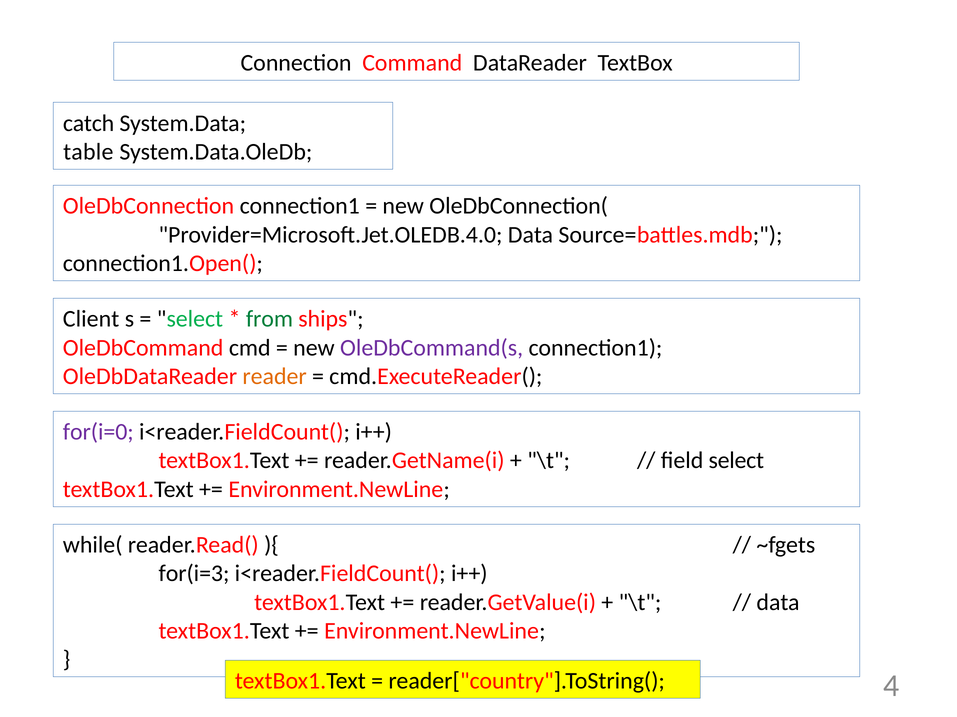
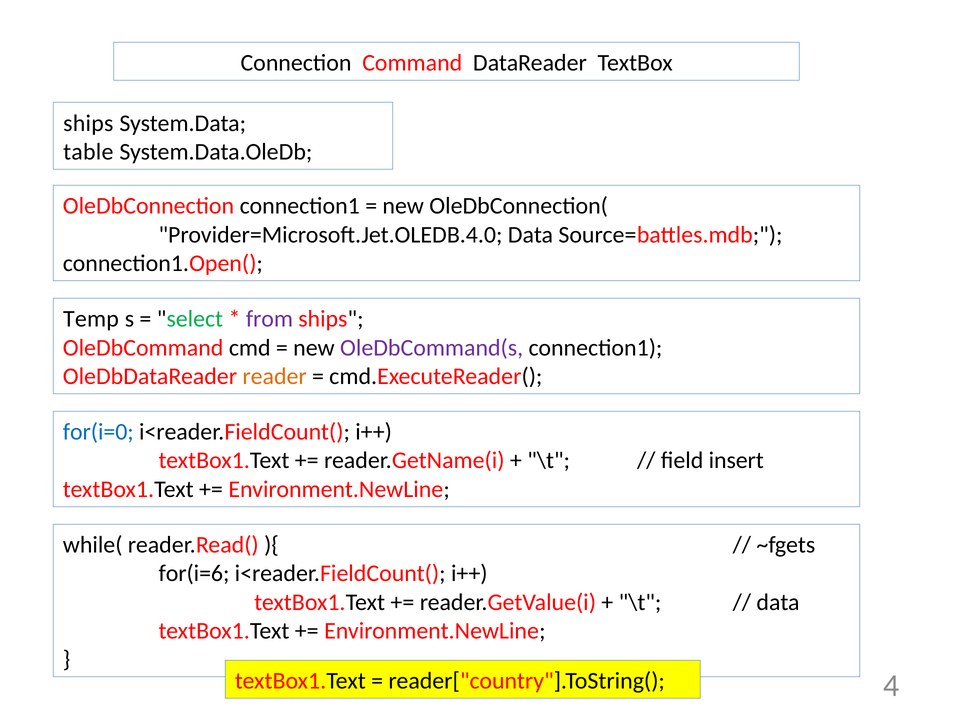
catch at (89, 123): catch -> ships
Client: Client -> Temp
from colour: green -> purple
for(i=0 colour: purple -> blue
field select: select -> insert
for(i=3: for(i=3 -> for(i=6
